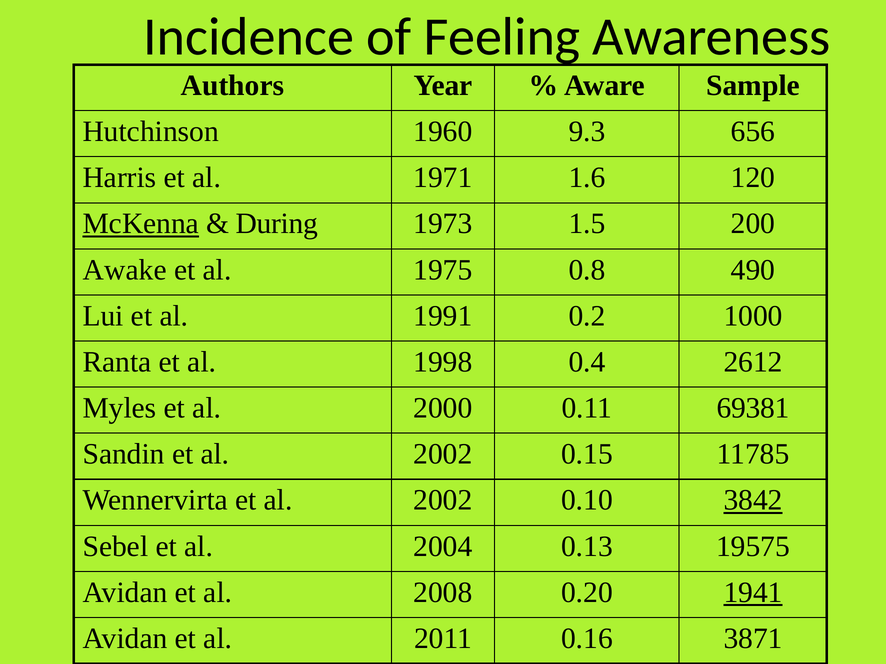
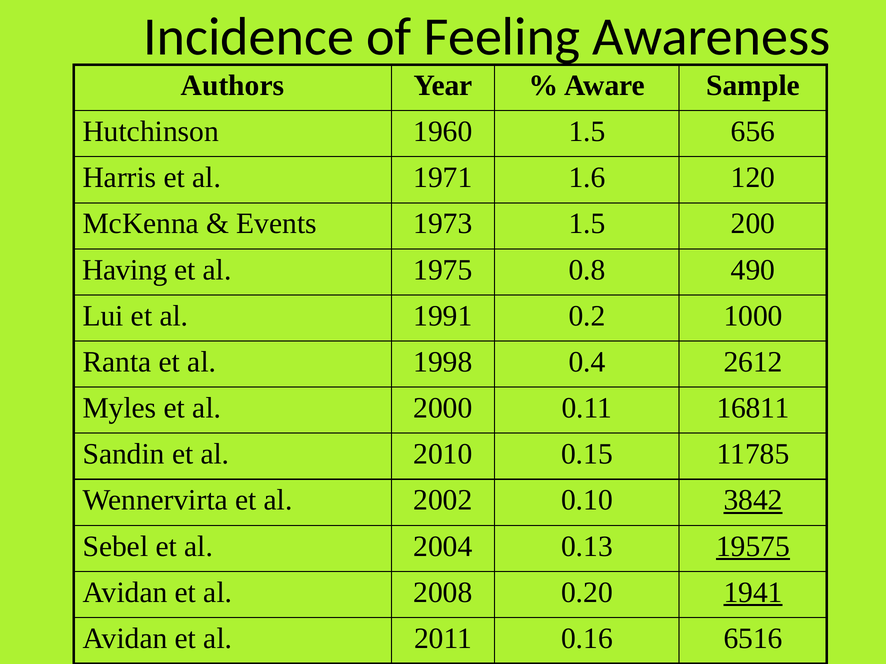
1960 9.3: 9.3 -> 1.5
McKenna underline: present -> none
During: During -> Events
Awake: Awake -> Having
69381: 69381 -> 16811
Sandin et al 2002: 2002 -> 2010
19575 underline: none -> present
3871: 3871 -> 6516
